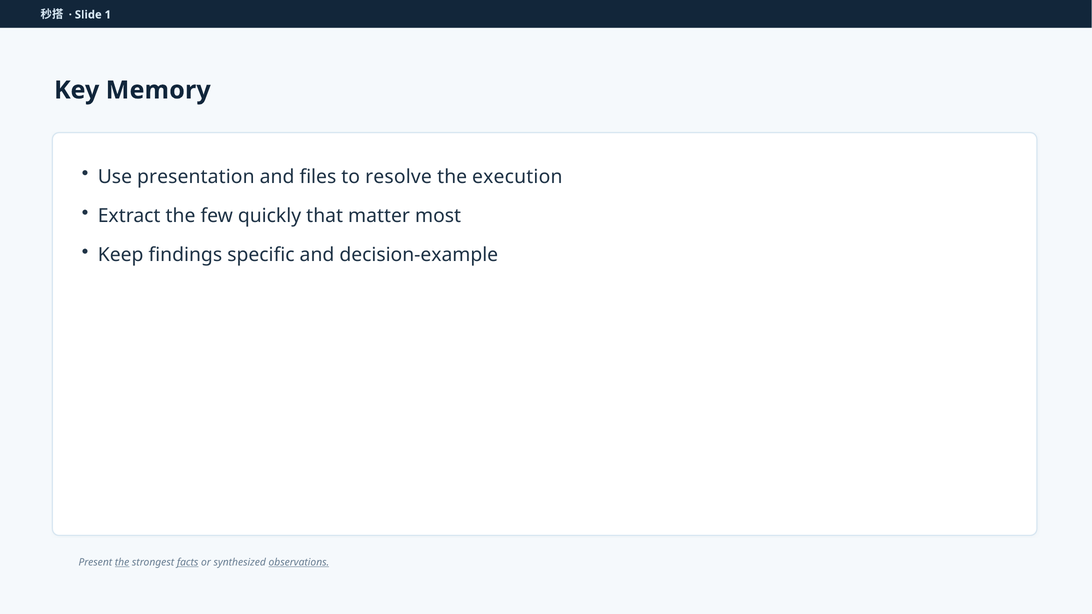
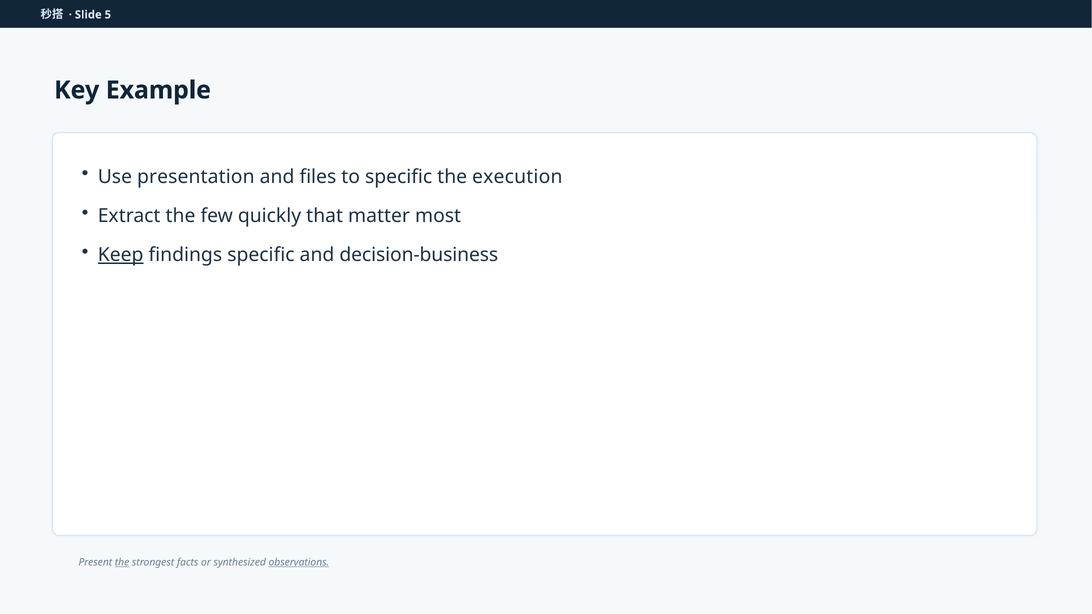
1: 1 -> 5
Memory: Memory -> Example
to resolve: resolve -> specific
Keep underline: none -> present
decision-example: decision-example -> decision-business
facts underline: present -> none
